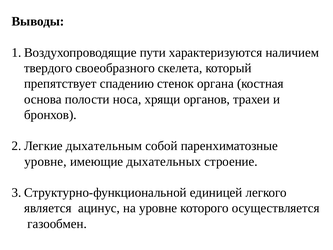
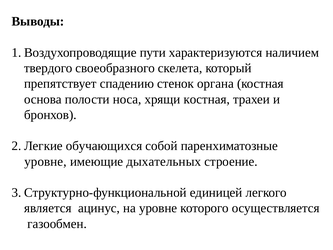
хрящи органов: органов -> костная
дыхательным: дыхательным -> обучающихся
